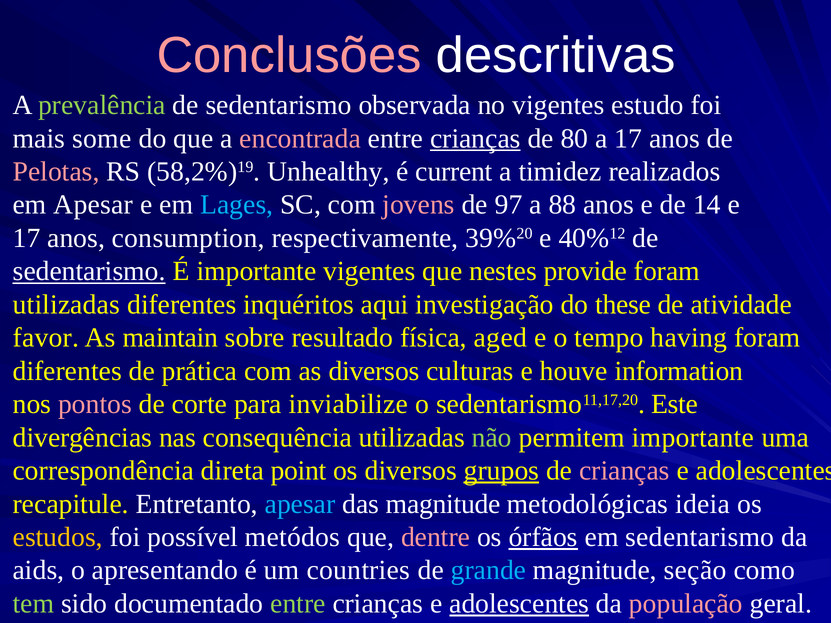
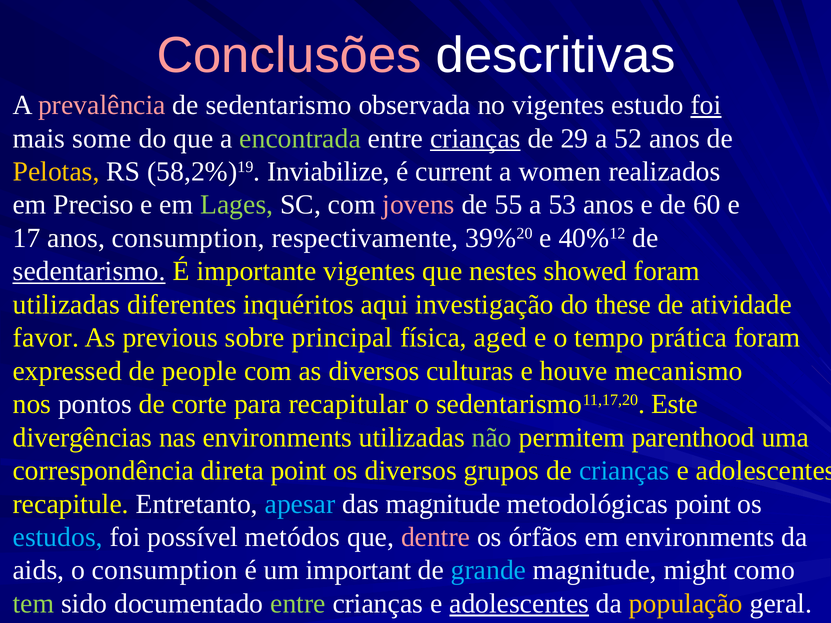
prevalência colour: light green -> pink
foi at (706, 105) underline: none -> present
encontrada colour: pink -> light green
80: 80 -> 29
a 17: 17 -> 52
Pelotas colour: pink -> yellow
Unhealthy: Unhealthy -> Inviabilize
timidez: timidez -> women
em Apesar: Apesar -> Preciso
Lages colour: light blue -> light green
97: 97 -> 55
88: 88 -> 53
14: 14 -> 60
provide: provide -> showed
maintain: maintain -> previous
resultado: resultado -> principal
having: having -> prática
diferentes at (67, 371): diferentes -> expressed
prática: prática -> people
information: information -> mecanismo
pontos colour: pink -> white
inviabilize: inviabilize -> recapitular
nas consequência: consequência -> environments
permitem importante: importante -> parenthood
grupos underline: present -> none
crianças at (624, 471) colour: pink -> light blue
metodológicas ideia: ideia -> point
estudos colour: yellow -> light blue
órfãos underline: present -> none
em sedentarismo: sedentarismo -> environments
o apresentando: apresentando -> consumption
countries: countries -> important
seção: seção -> might
população colour: pink -> yellow
